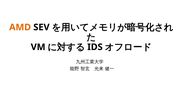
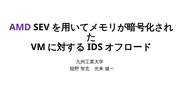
AMD colour: orange -> purple
